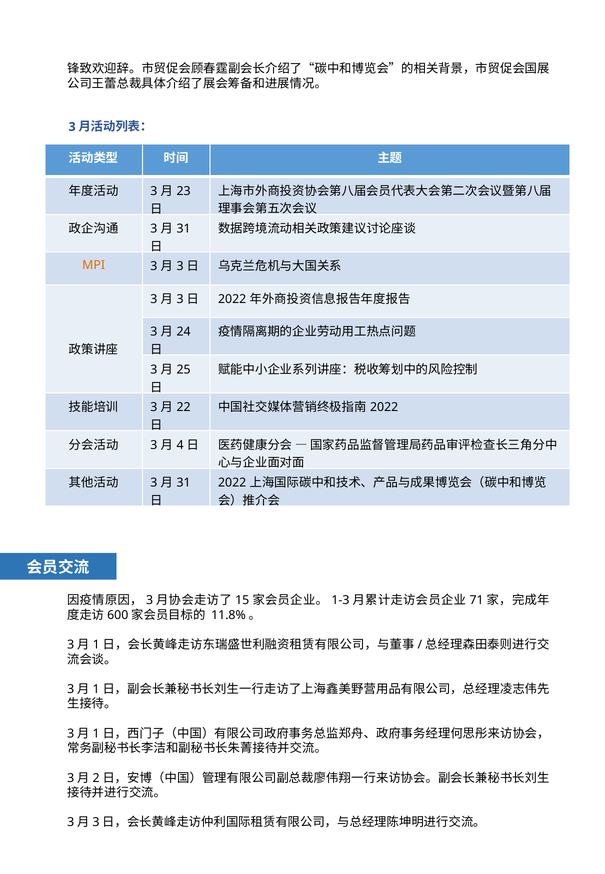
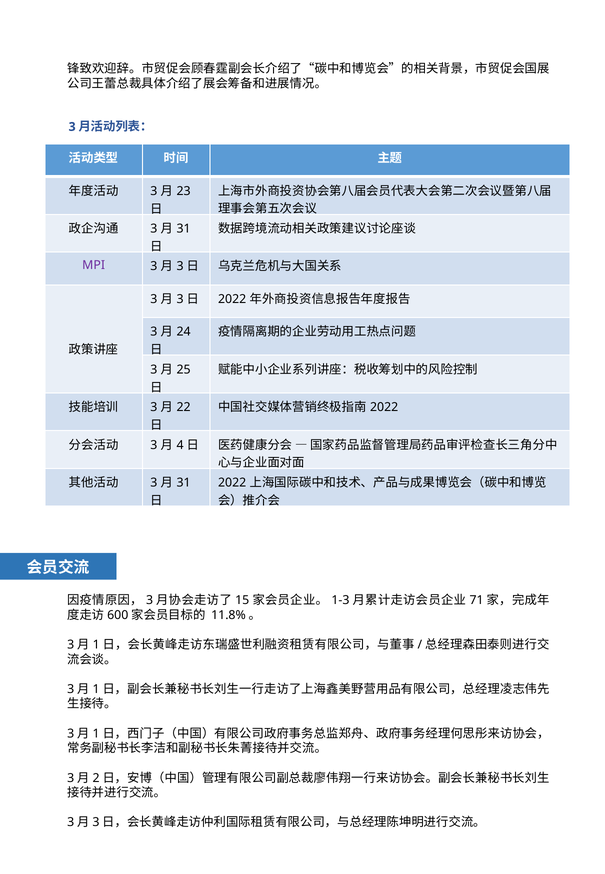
MPI colour: orange -> purple
